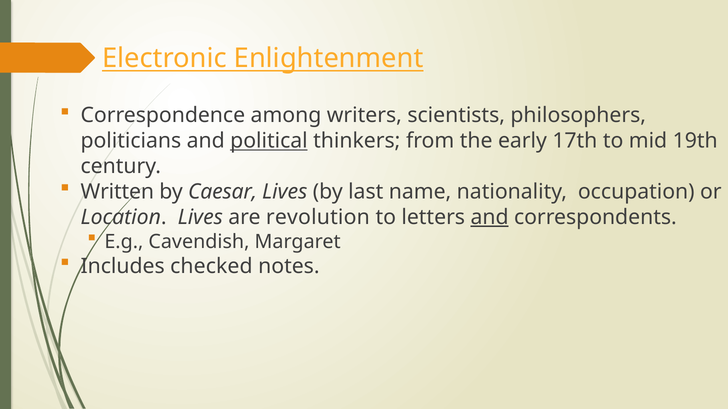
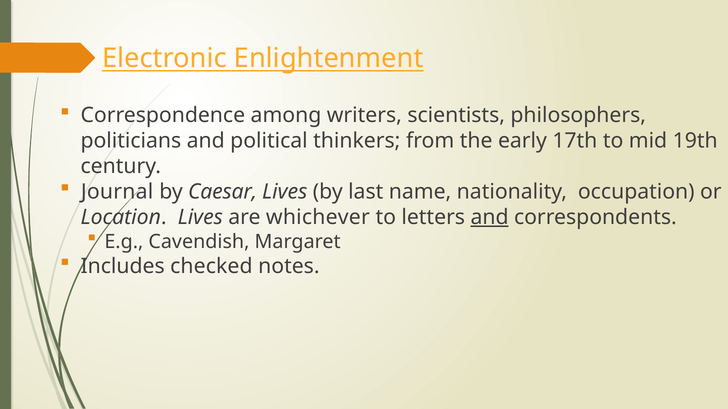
political underline: present -> none
Written: Written -> Journal
revolution: revolution -> whichever
